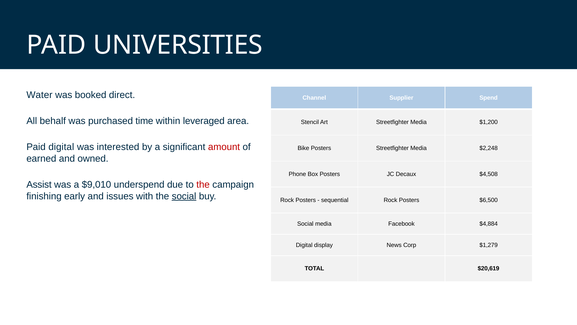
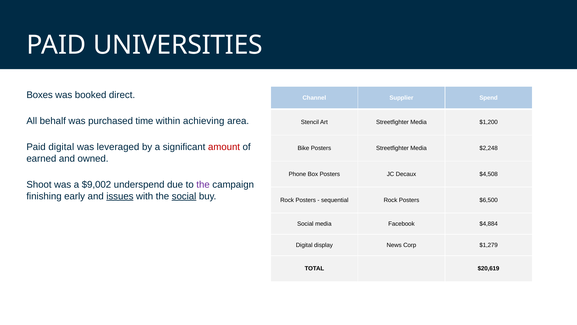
Water: Water -> Boxes
leveraged: leveraged -> achieving
interested: interested -> leveraged
Assist: Assist -> Shoot
$9,010: $9,010 -> $9,002
the at (203, 184) colour: red -> purple
issues underline: none -> present
